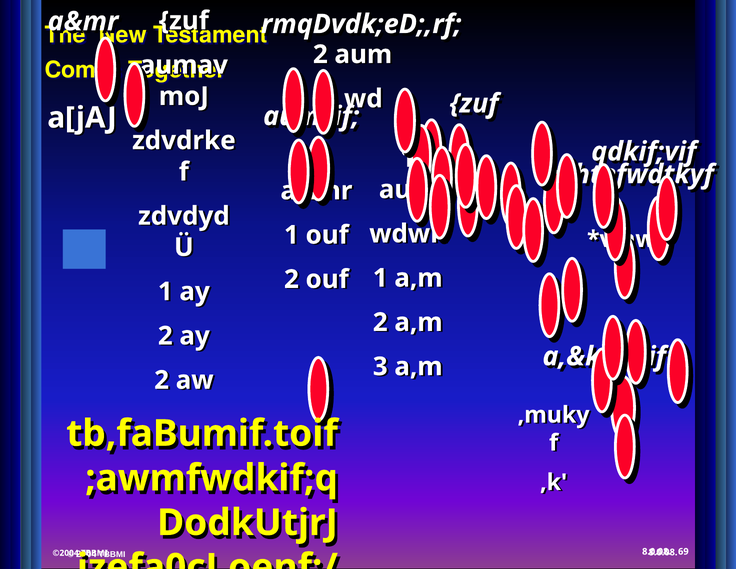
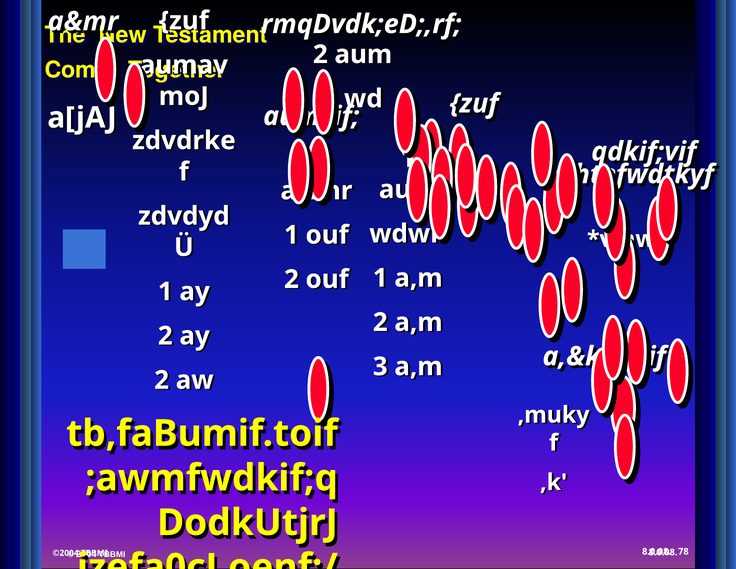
69: 69 -> 78
